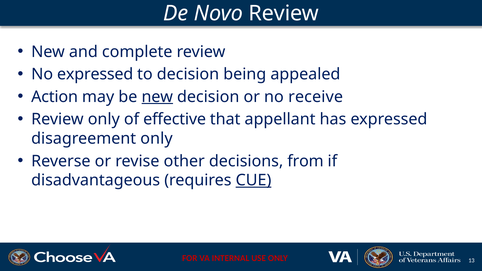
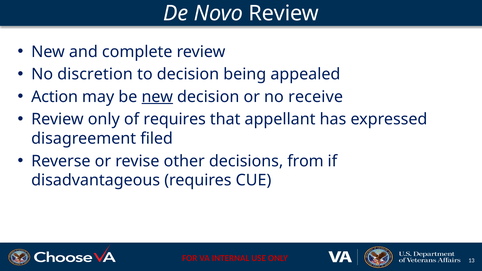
No expressed: expressed -> discretion
of effective: effective -> requires
disagreement only: only -> filed
CUE underline: present -> none
